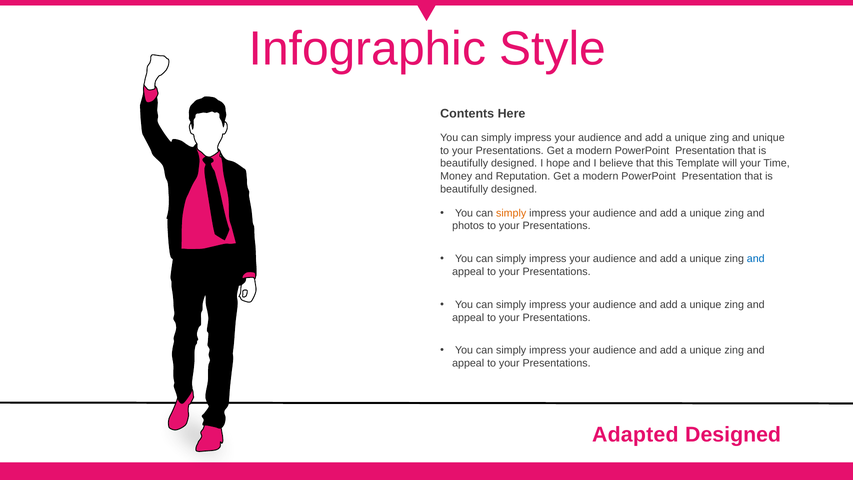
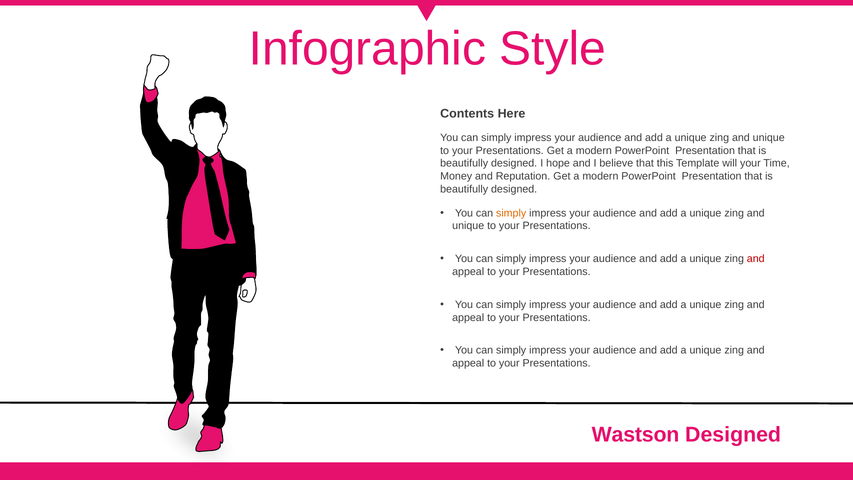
photos at (468, 226): photos -> unique
and at (756, 259) colour: blue -> red
Adapted: Adapted -> Wastson
